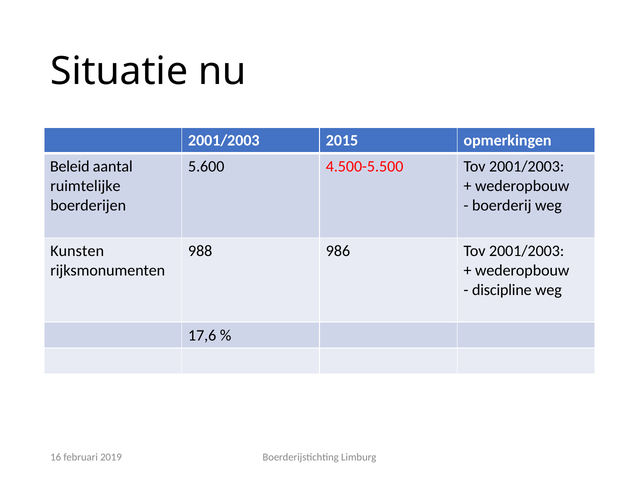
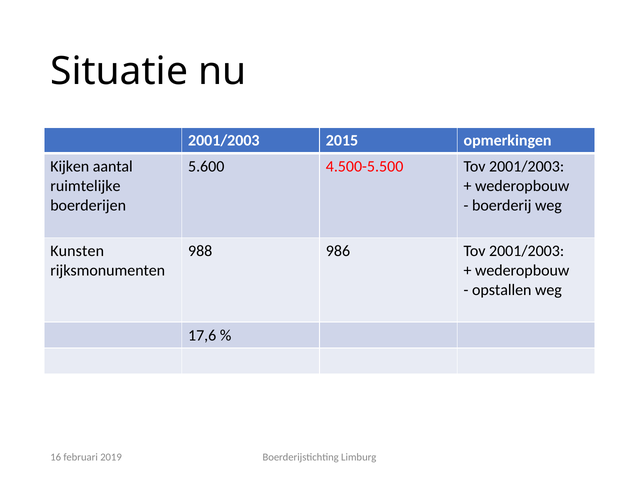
Beleid: Beleid -> Kijken
discipline: discipline -> opstallen
